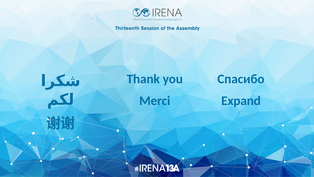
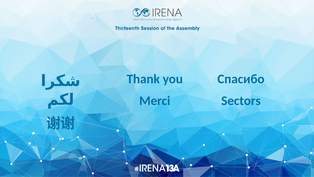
Expand: Expand -> Sectors
